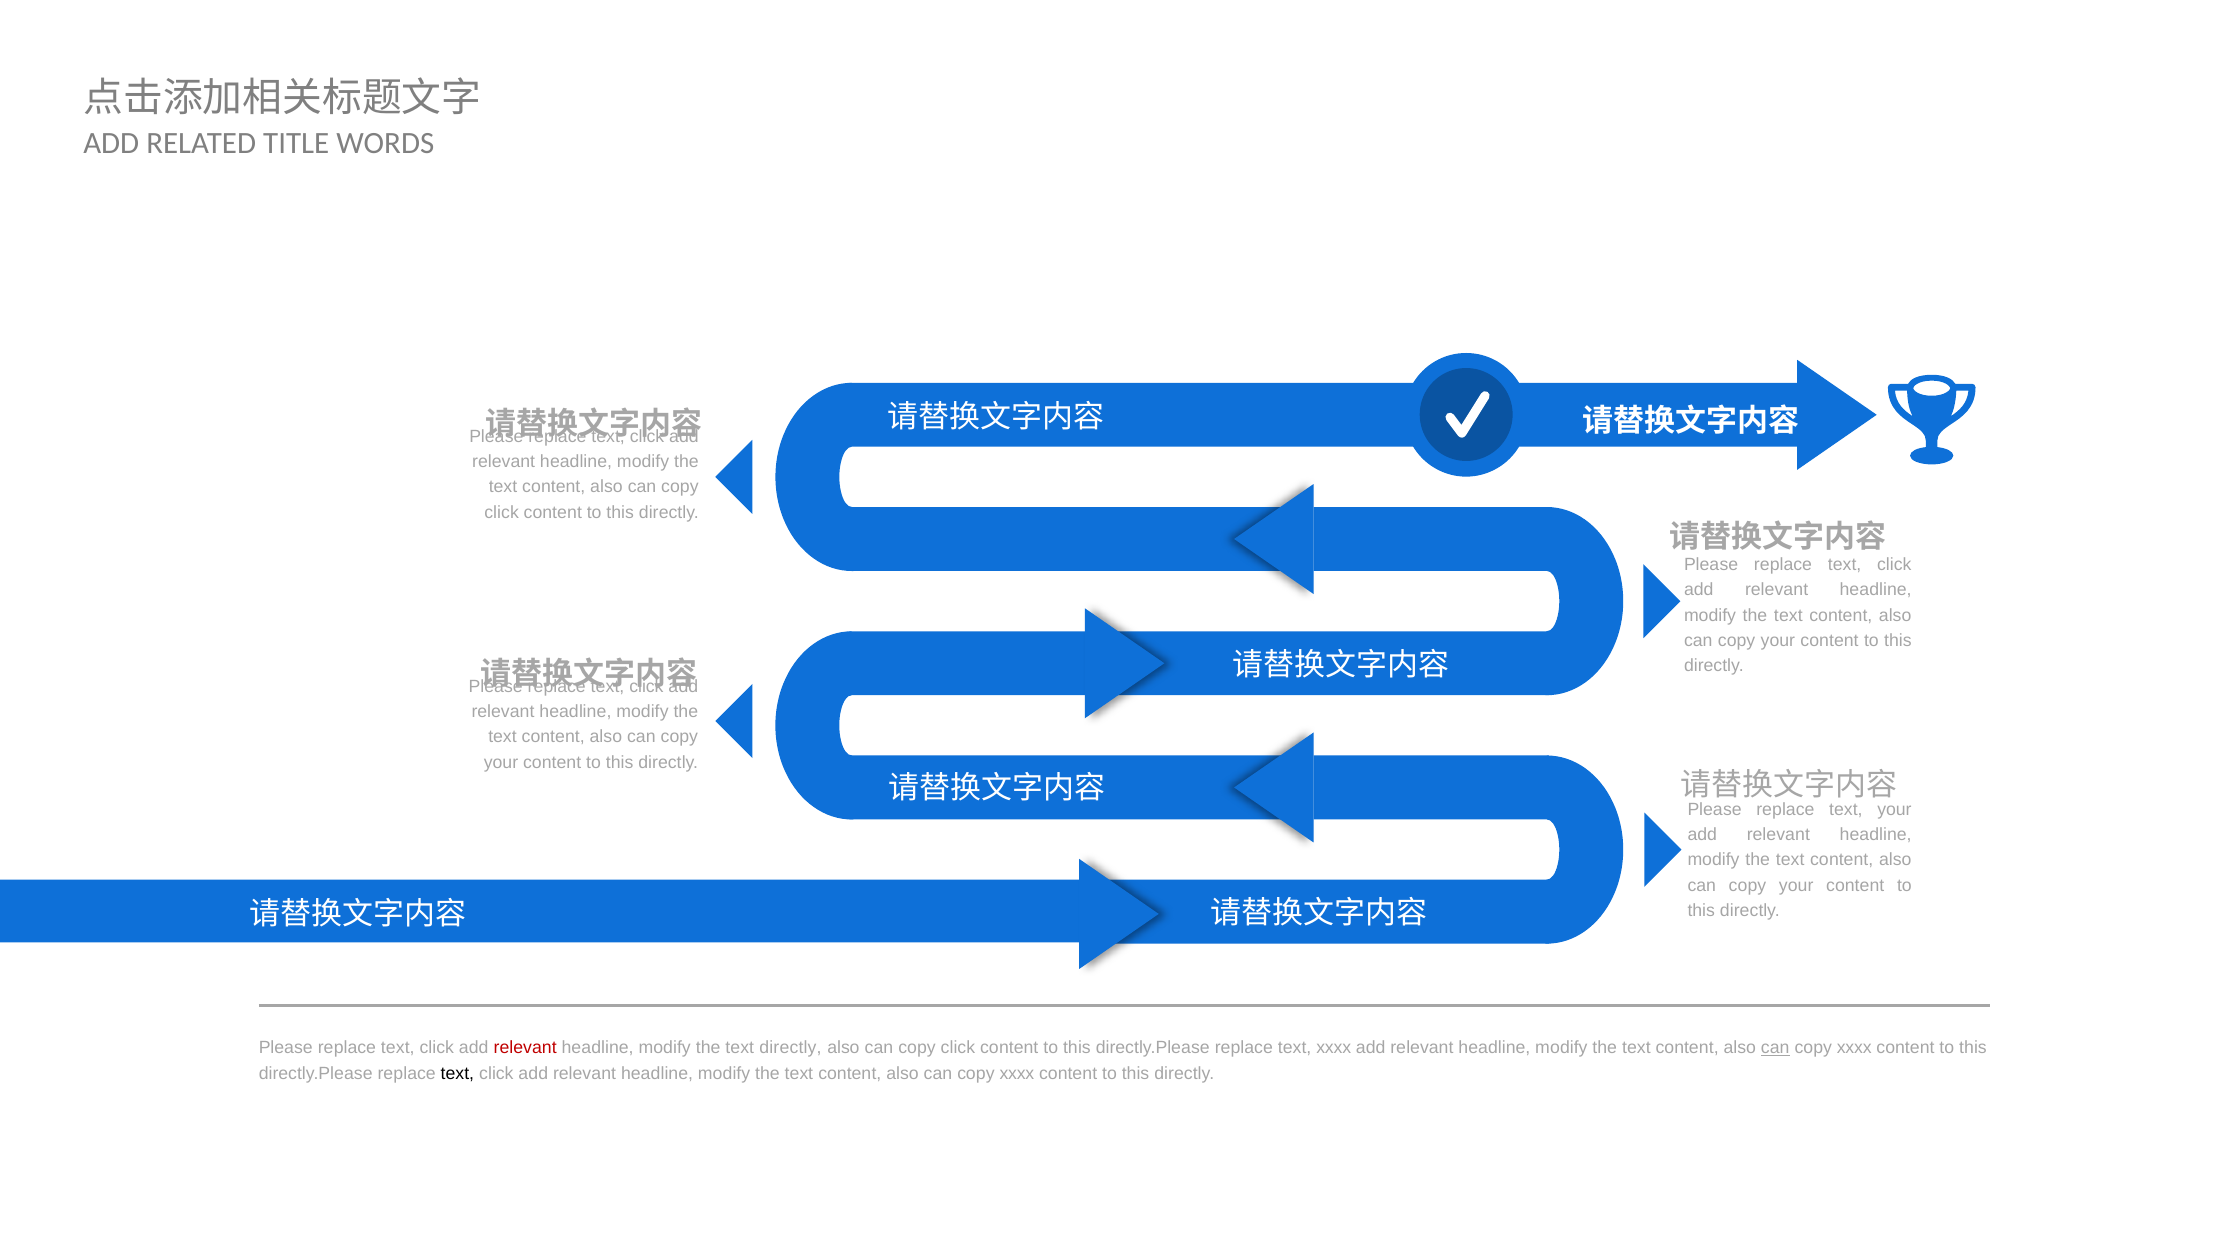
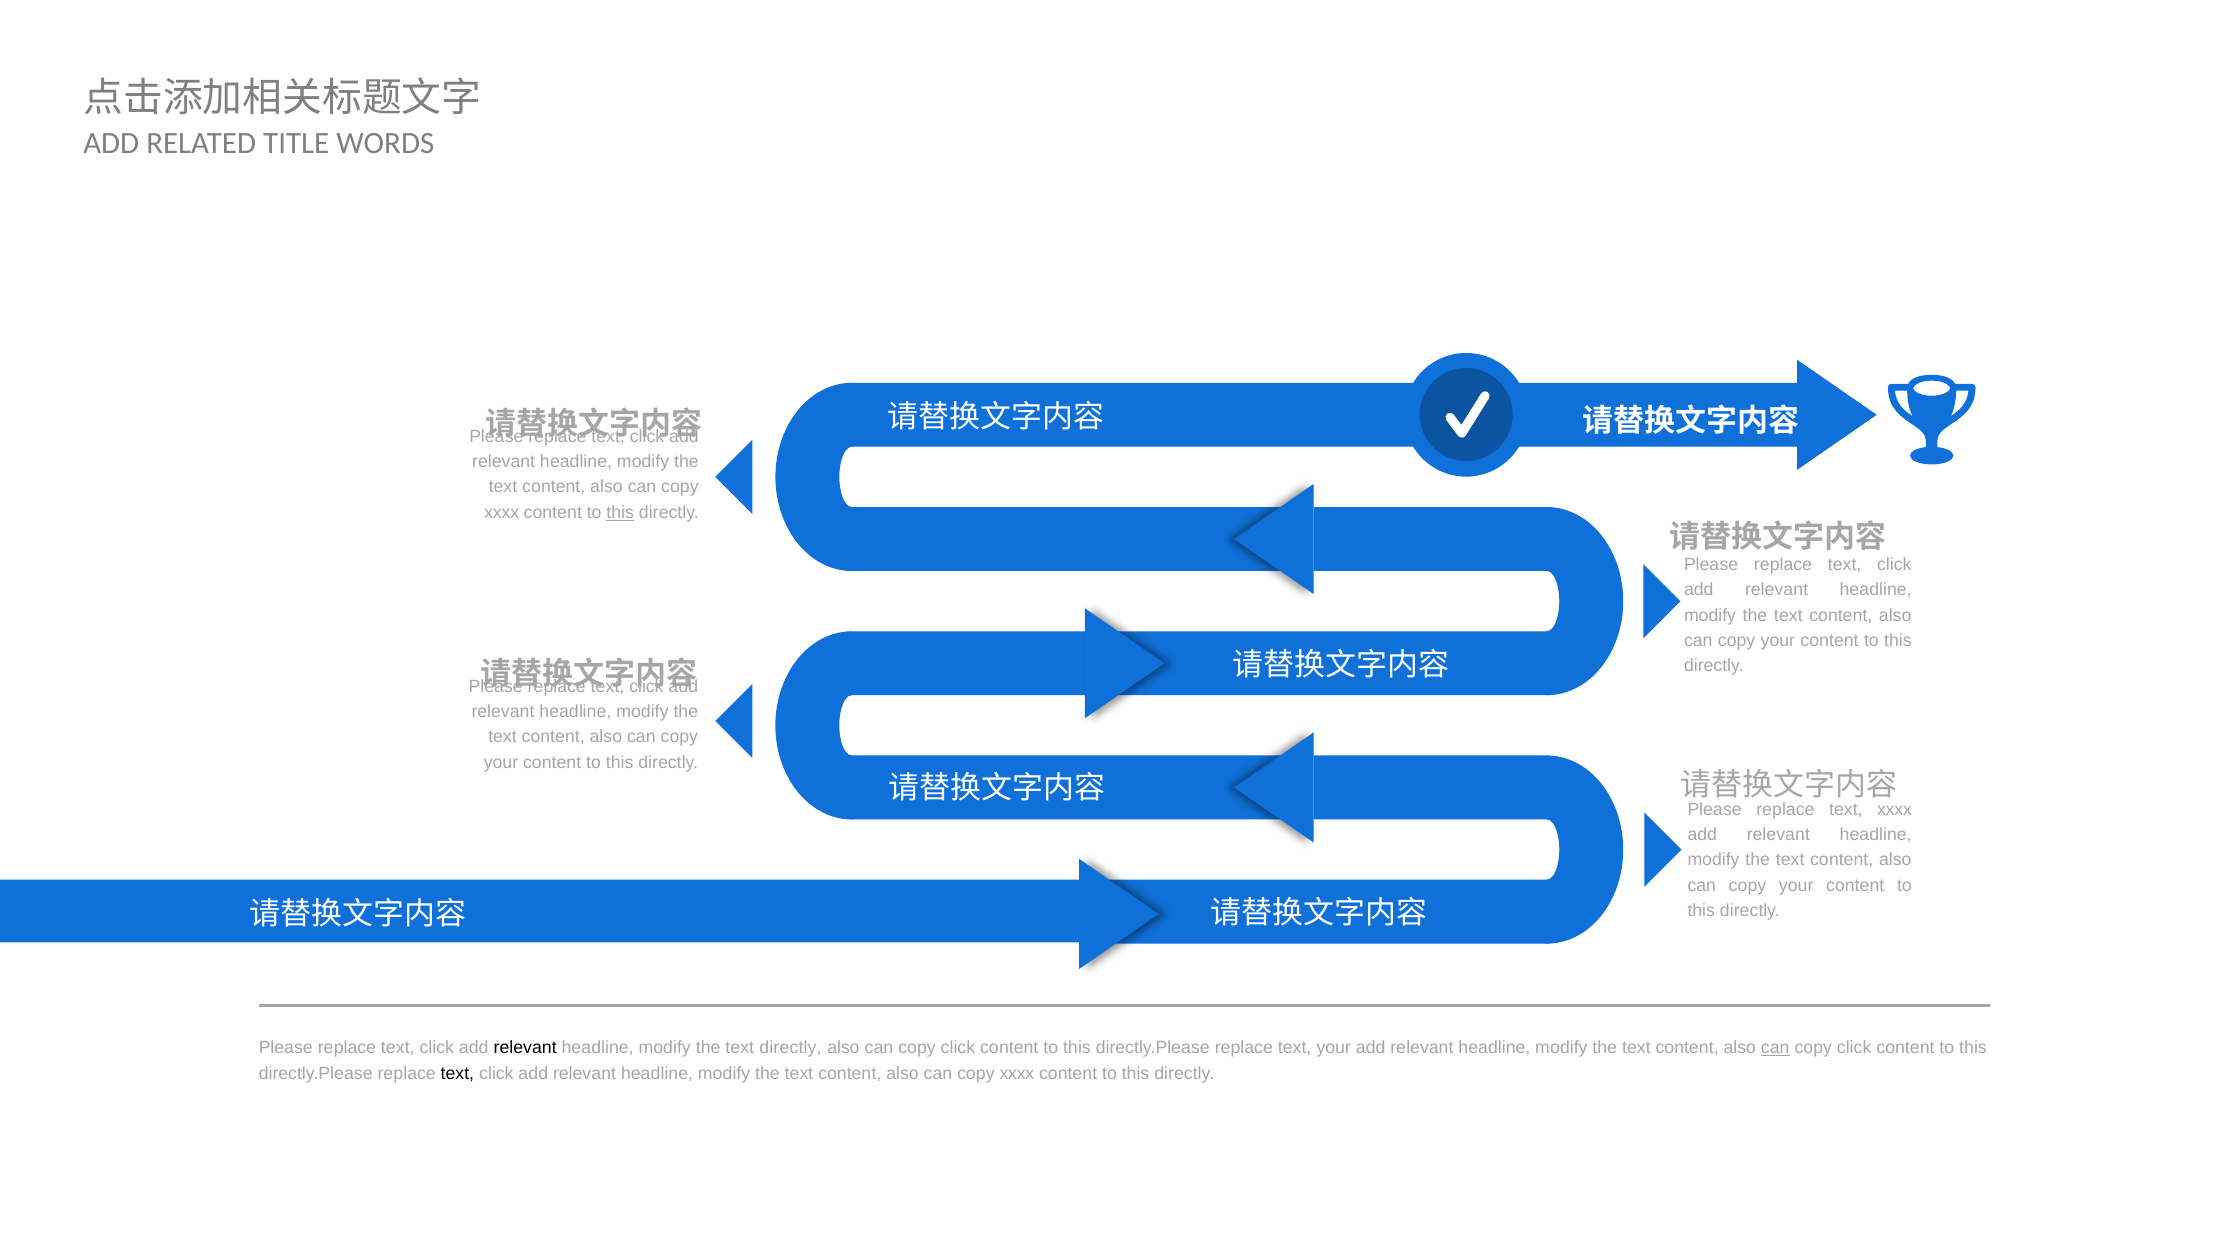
click at (502, 512): click -> xxxx
this at (620, 512) underline: none -> present
text your: your -> xxxx
relevant at (525, 1048) colour: red -> black
text xxxx: xxxx -> your
xxxx at (1854, 1048): xxxx -> click
